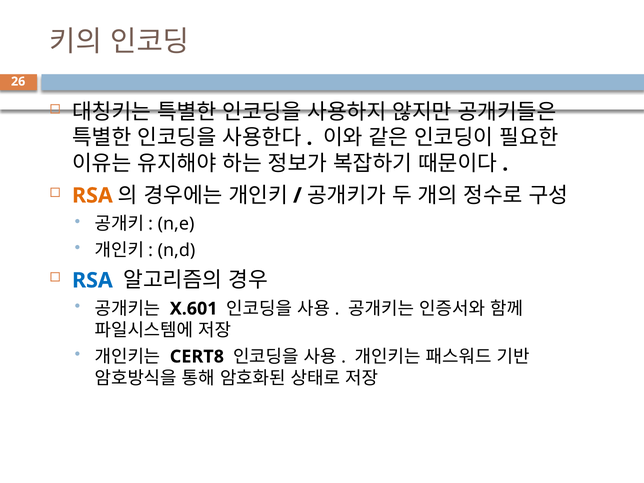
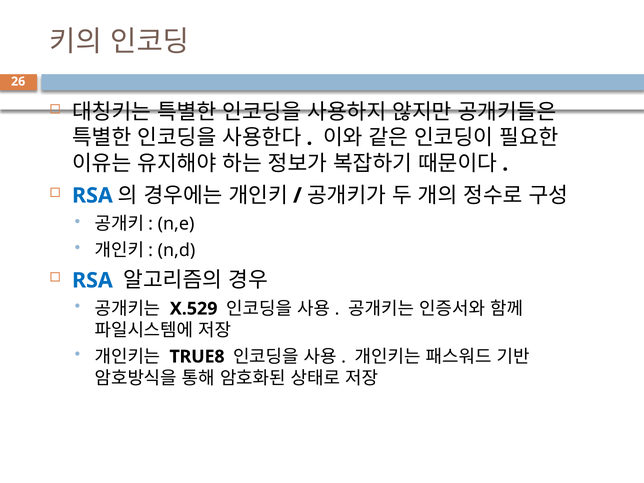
RSA at (92, 196) colour: orange -> blue
X.601: X.601 -> X.529
CERT8: CERT8 -> TRUE8
